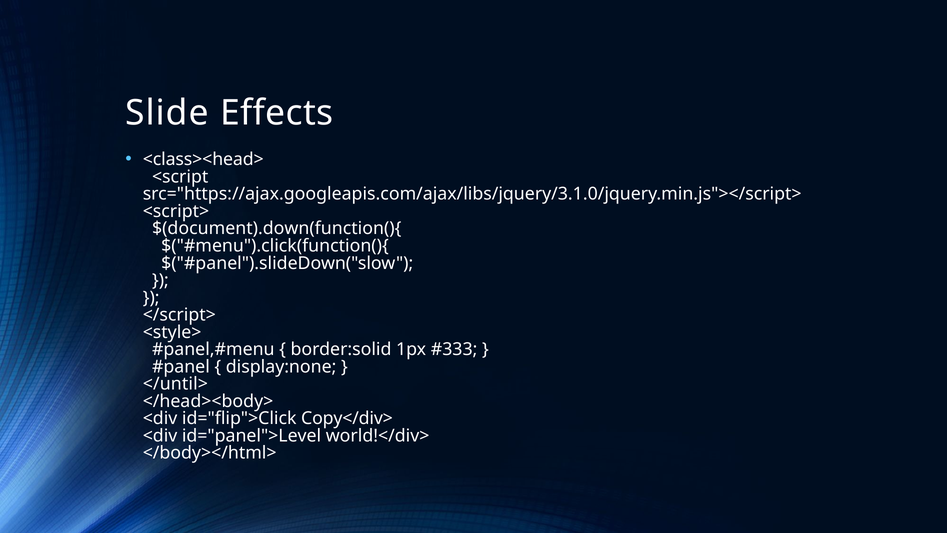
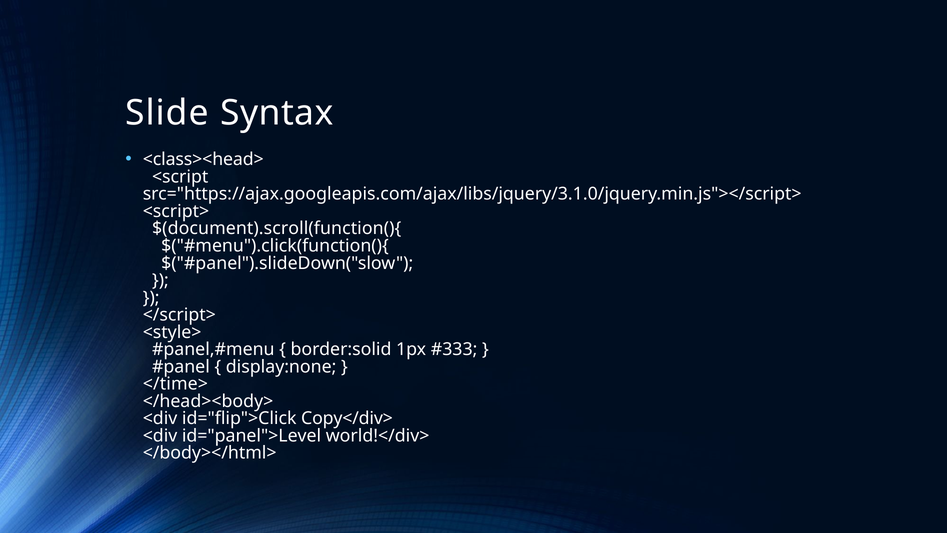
Effects: Effects -> Syntax
$(document).down(function(){: $(document).down(function(){ -> $(document).scroll(function(){
</until>: </until> -> </time>
